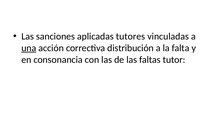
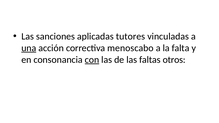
distribución: distribución -> menoscabo
con underline: none -> present
tutor: tutor -> otros
